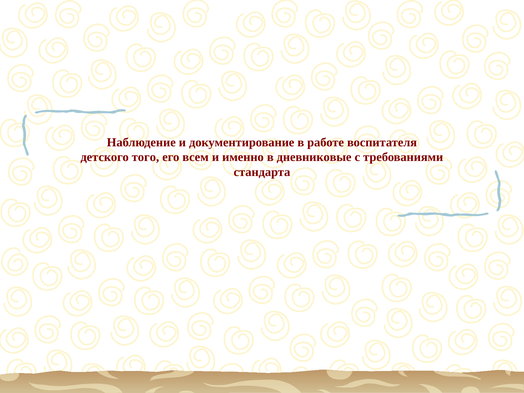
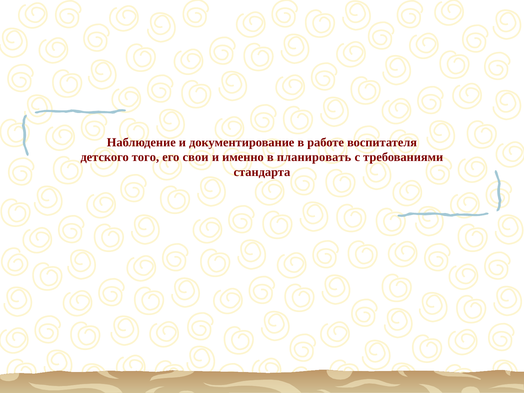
всем: всем -> свои
дневниковые: дневниковые -> планировать
